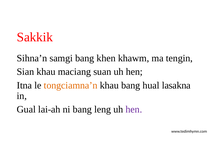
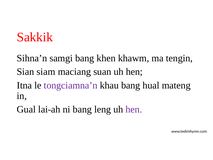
Sian khau: khau -> siam
tongciamna’n colour: orange -> purple
lasakna: lasakna -> mateng
